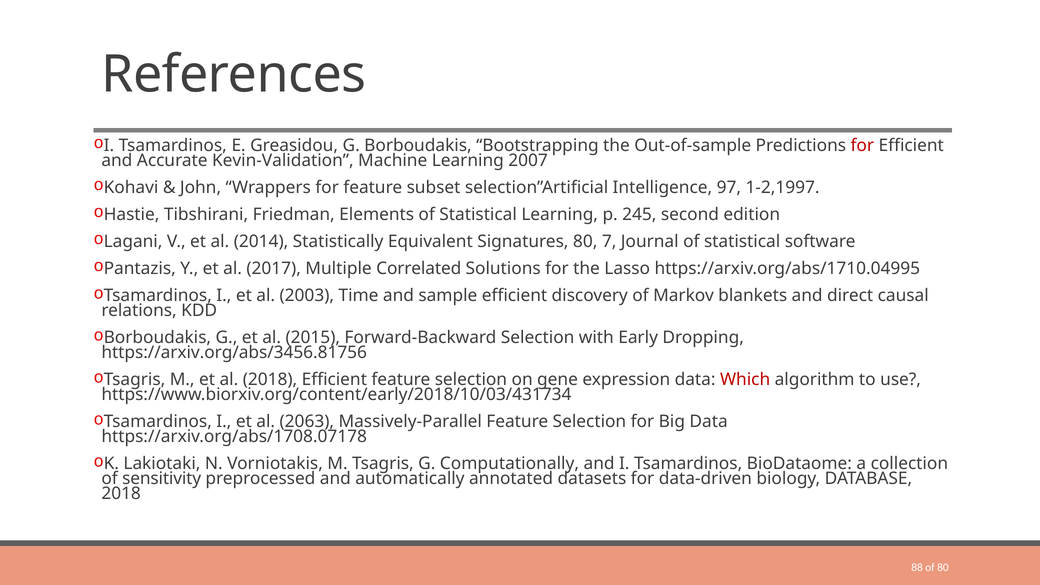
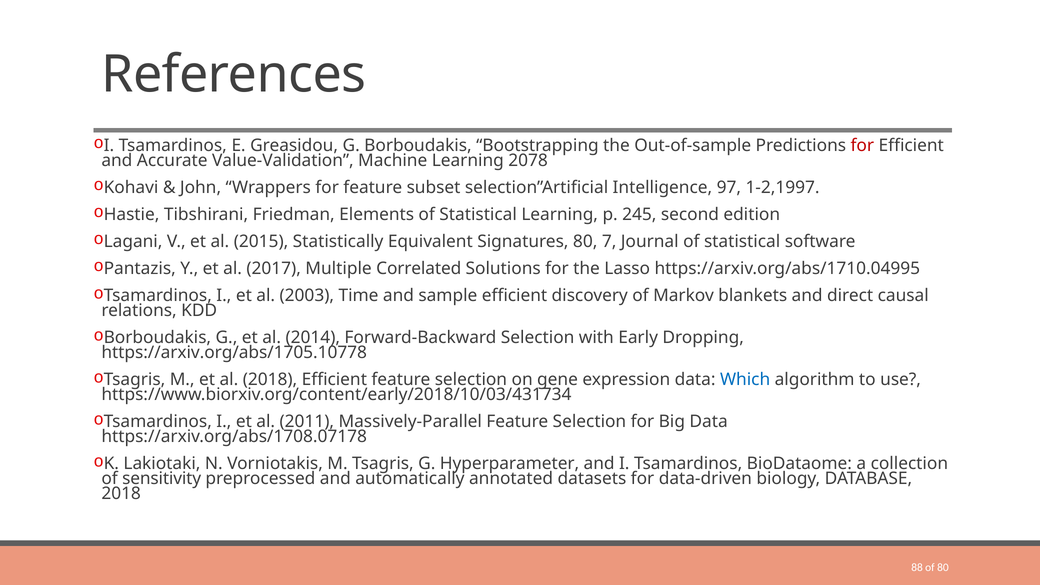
Kevin-Validation: Kevin-Validation -> Value-Validation
2007: 2007 -> 2078
2014: 2014 -> 2015
2015: 2015 -> 2014
https://arxiv.org/abs/3456.81756: https://arxiv.org/abs/3456.81756 -> https://arxiv.org/abs/1705.10778
Which colour: red -> blue
2063: 2063 -> 2011
Computationally: Computationally -> Hyperparameter
